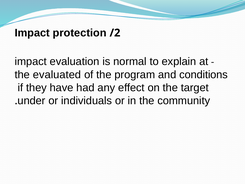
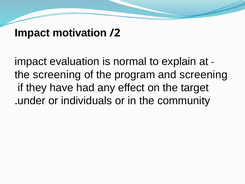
protection: protection -> motivation
the evaluated: evaluated -> screening
and conditions: conditions -> screening
